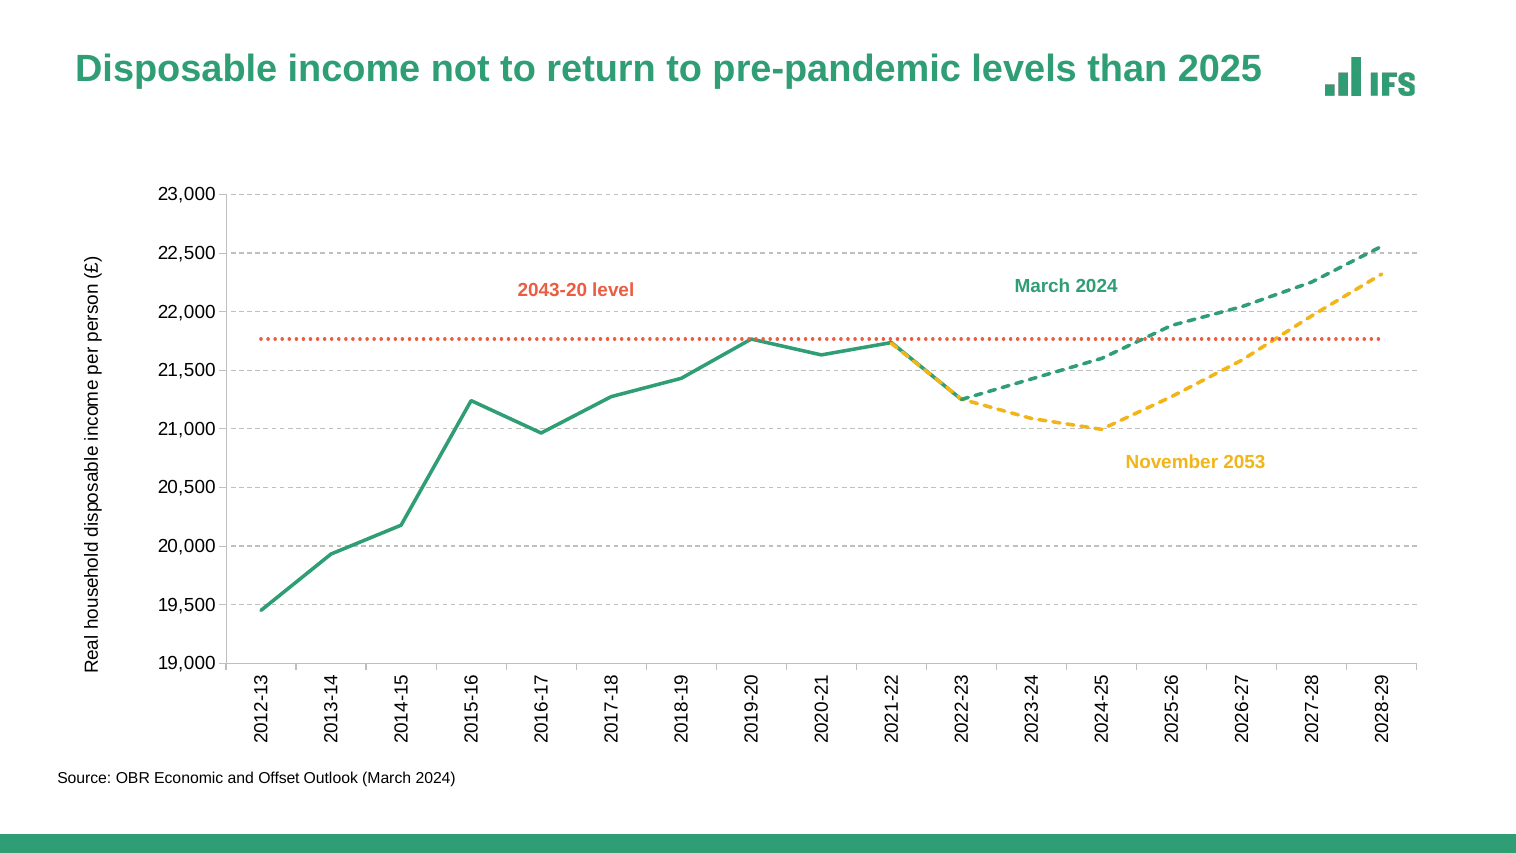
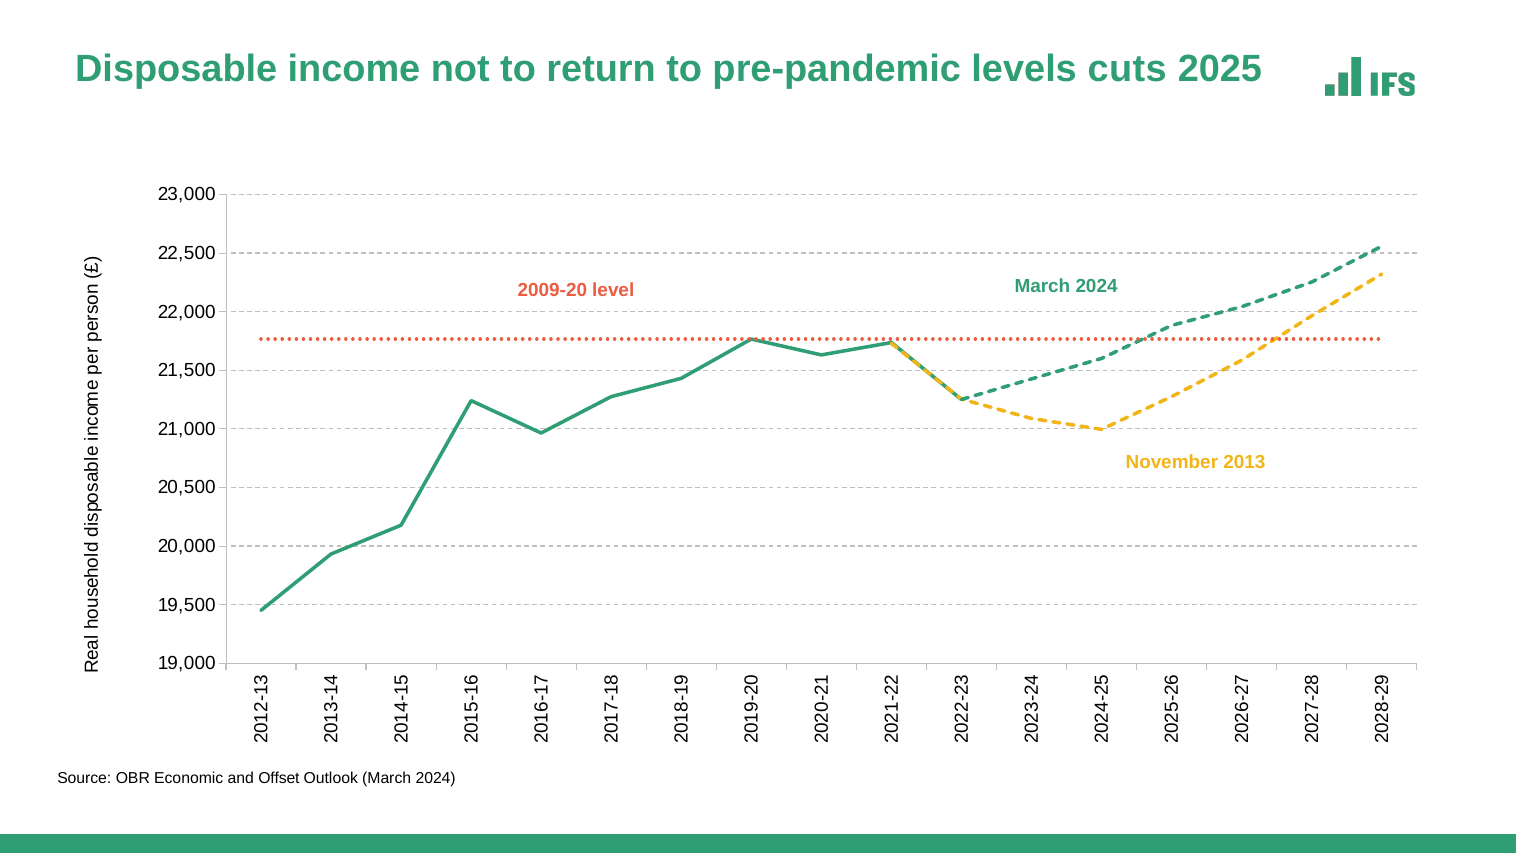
than: than -> cuts
2043-20: 2043-20 -> 2009-20
2053: 2053 -> 2013
